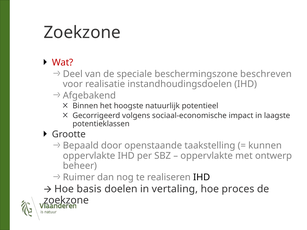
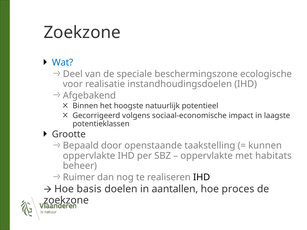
Wat colour: red -> blue
beschreven: beschreven -> ecologische
ontwerp: ontwerp -> habitats
vertaling: vertaling -> aantallen
